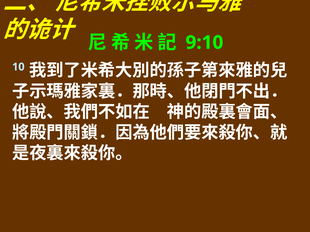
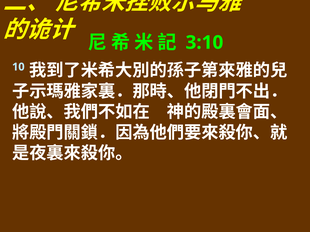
9:10: 9:10 -> 3:10
